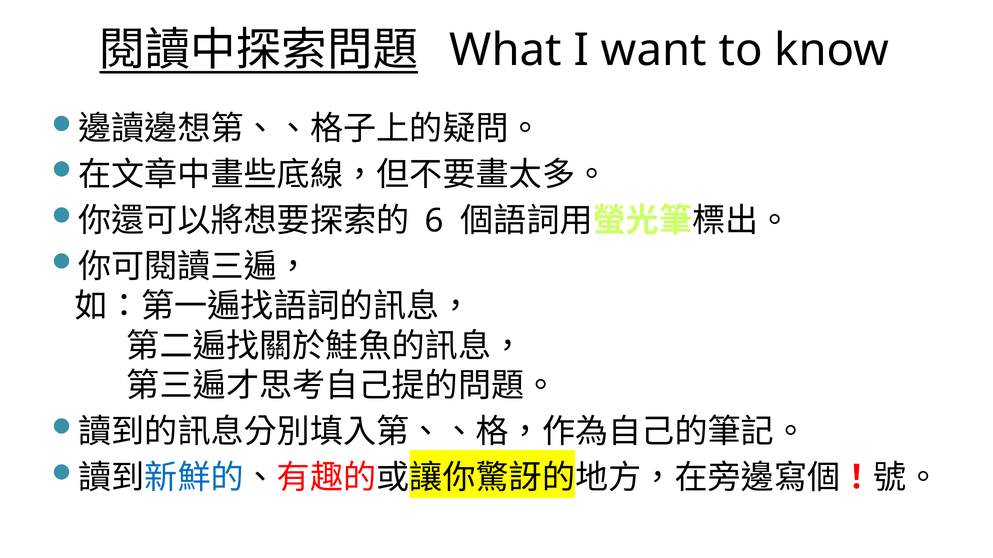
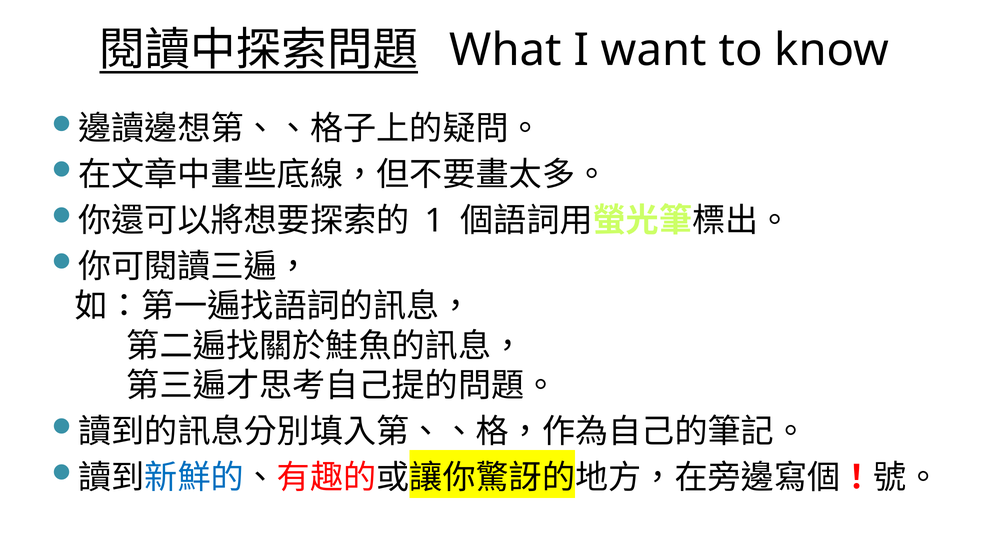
6: 6 -> 1
